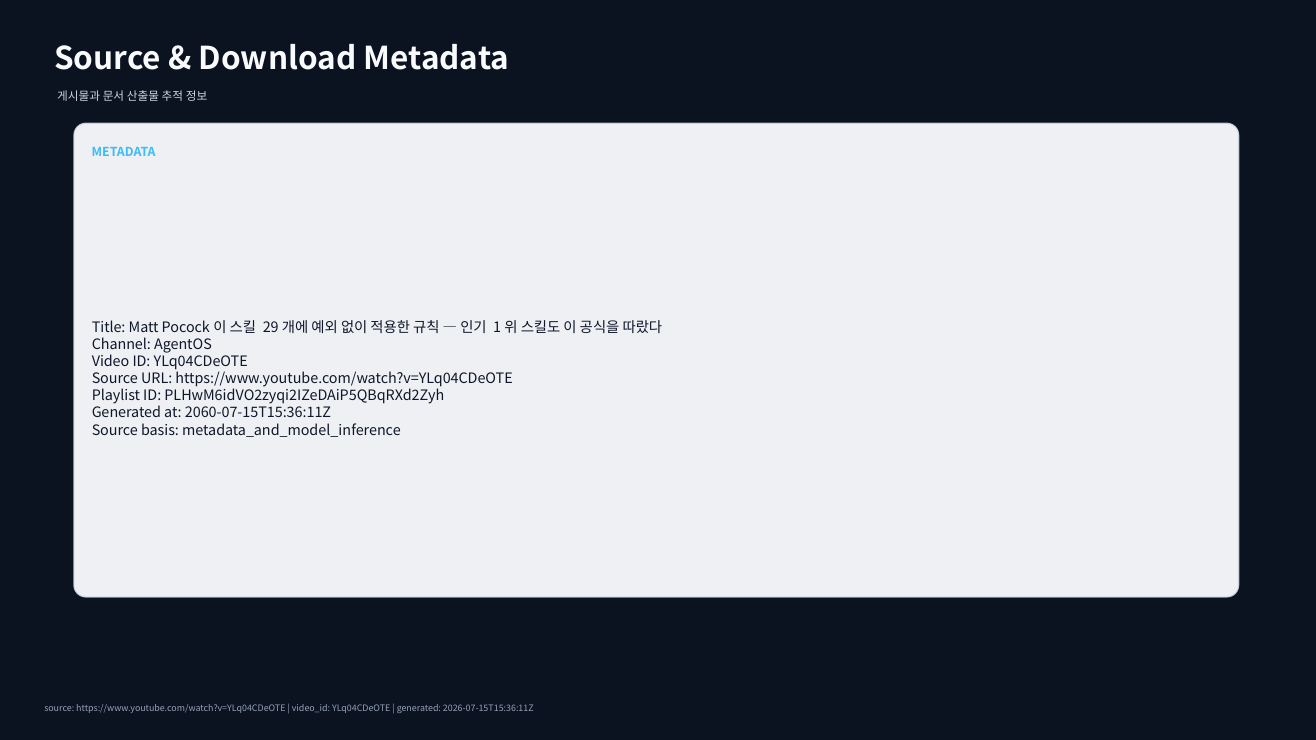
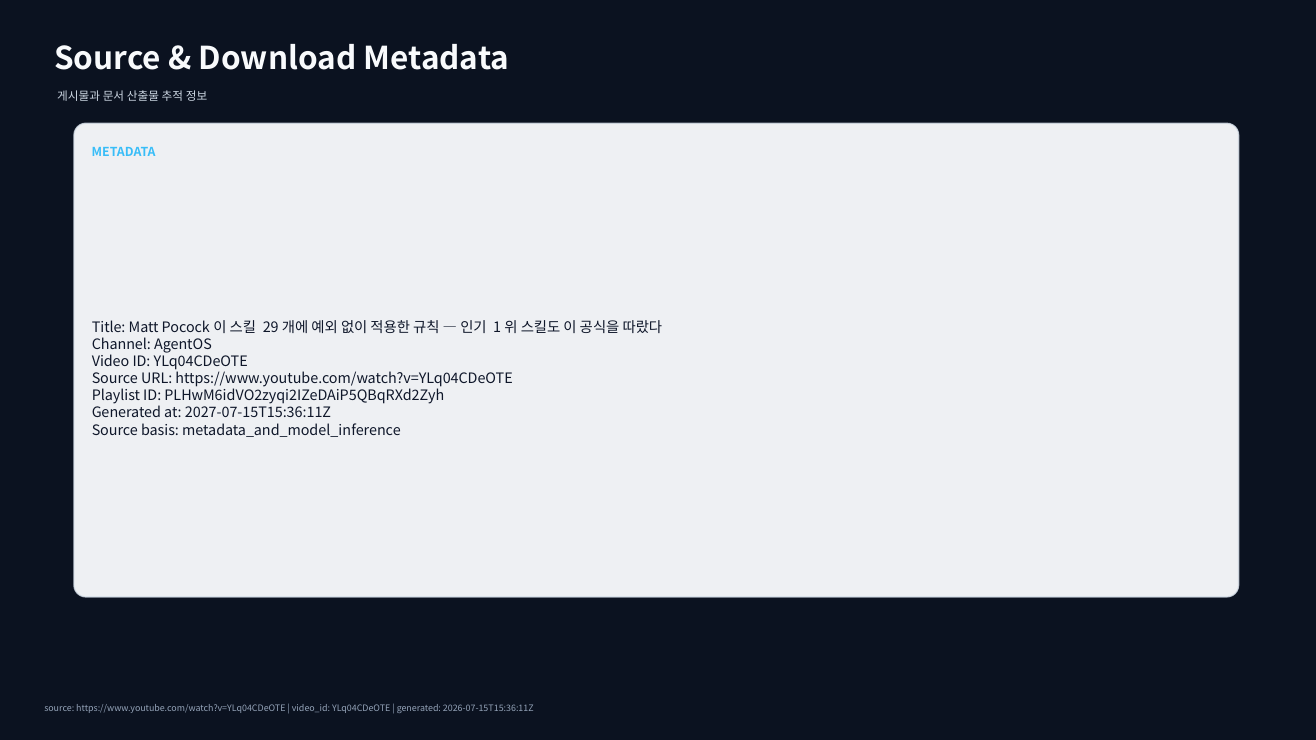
2060-07-15T15:36:11Z: 2060-07-15T15:36:11Z -> 2027-07-15T15:36:11Z
